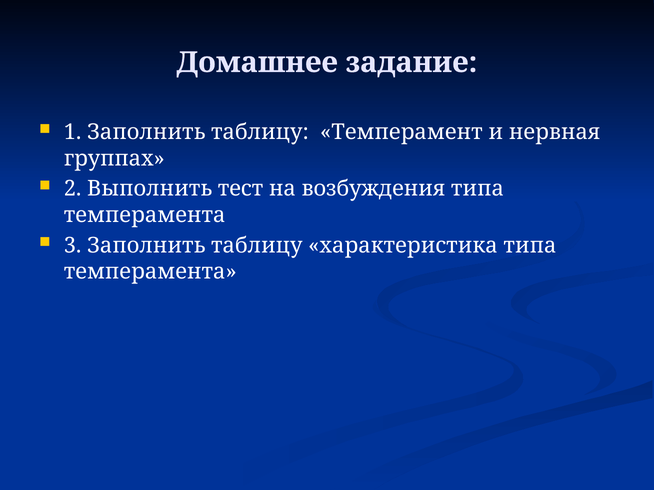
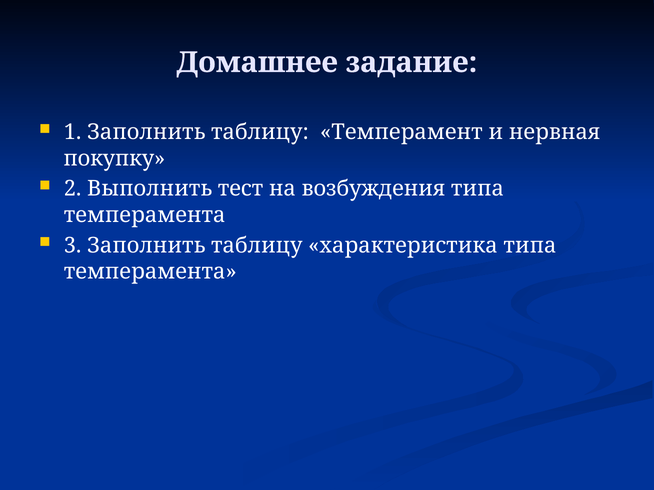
группах: группах -> покупку
